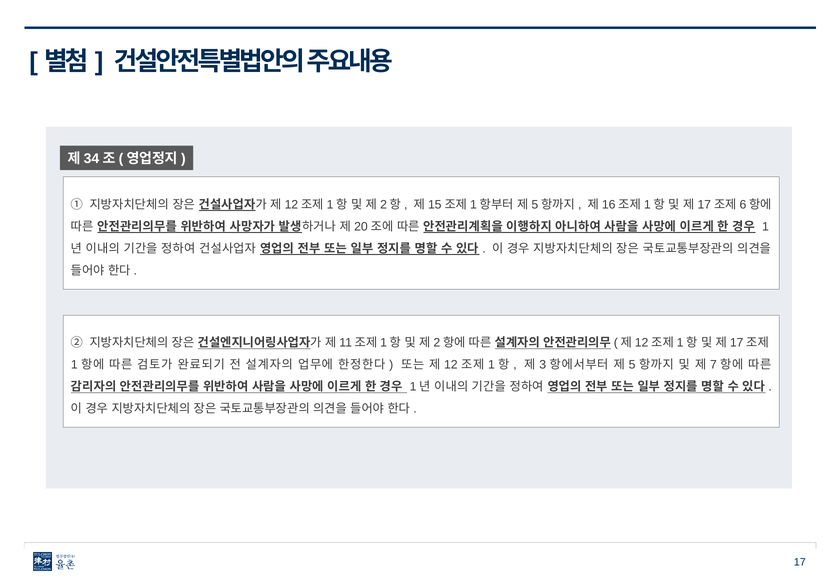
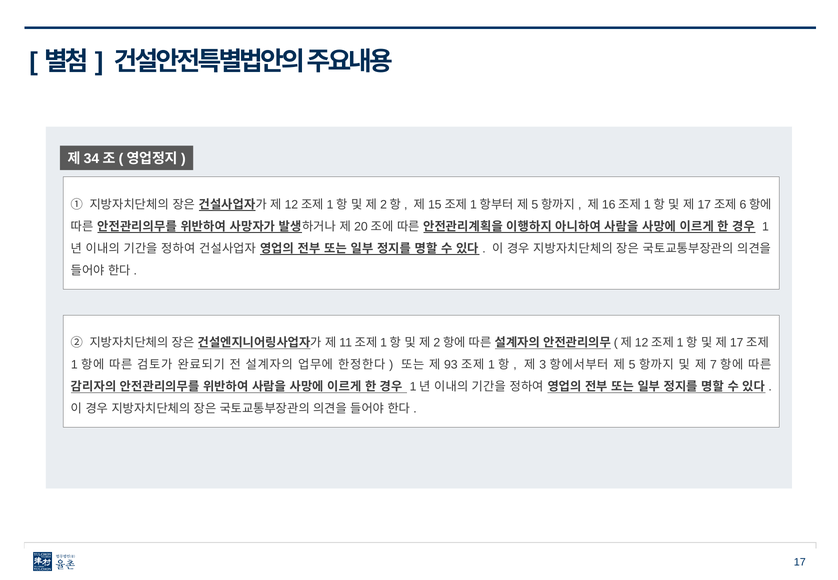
12: 12 -> 93
